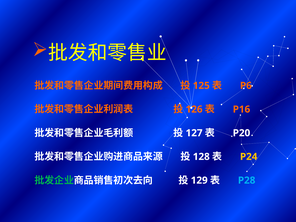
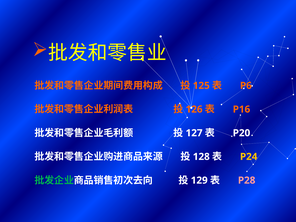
P28 colour: light blue -> pink
